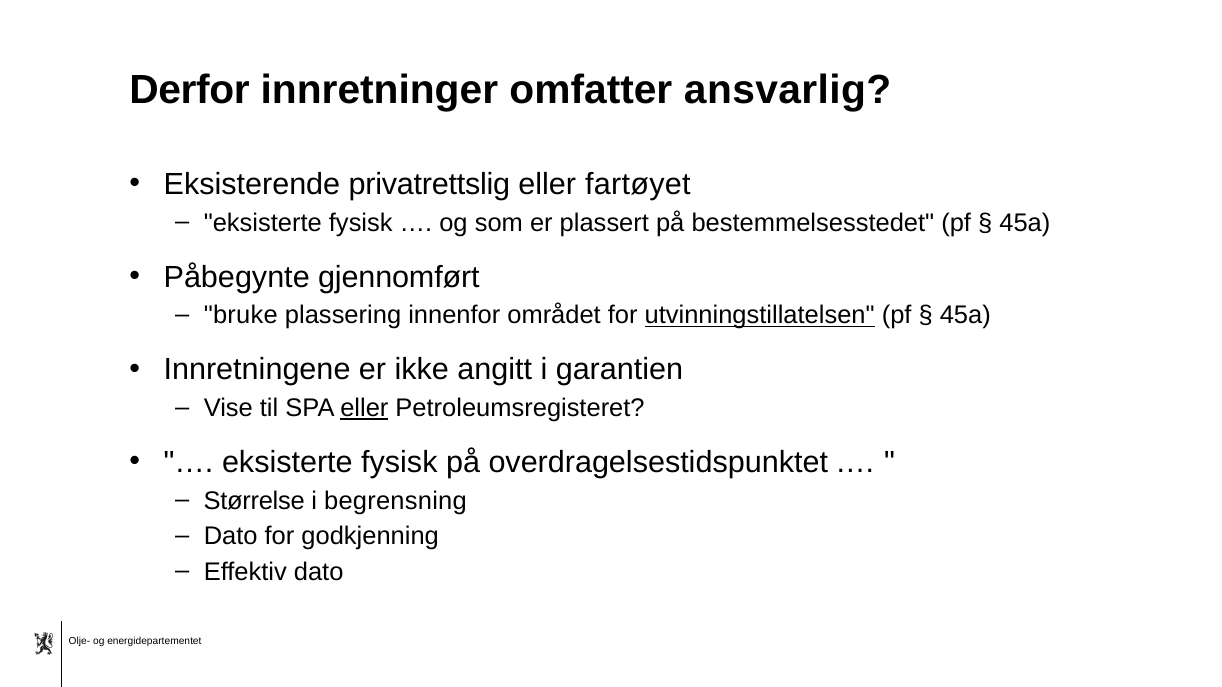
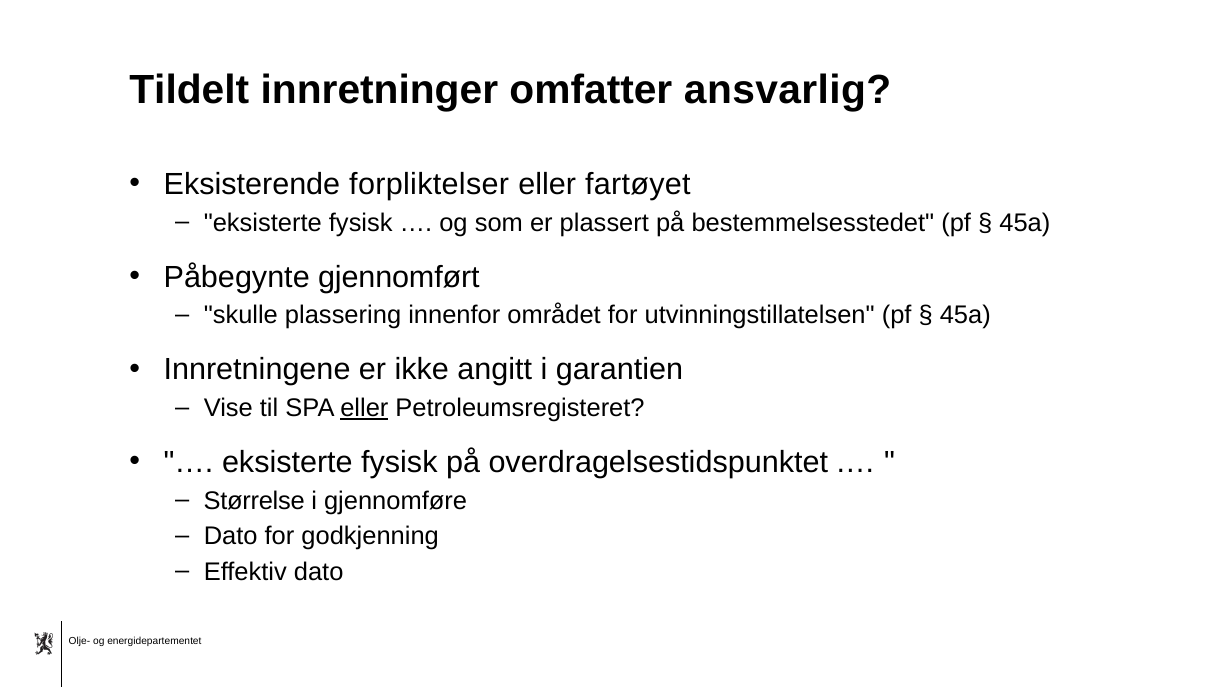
Derfor: Derfor -> Tildelt
privatrettslig: privatrettslig -> forpliktelser
bruke: bruke -> skulle
utvinningstillatelsen underline: present -> none
begrensning: begrensning -> gjennomføre
